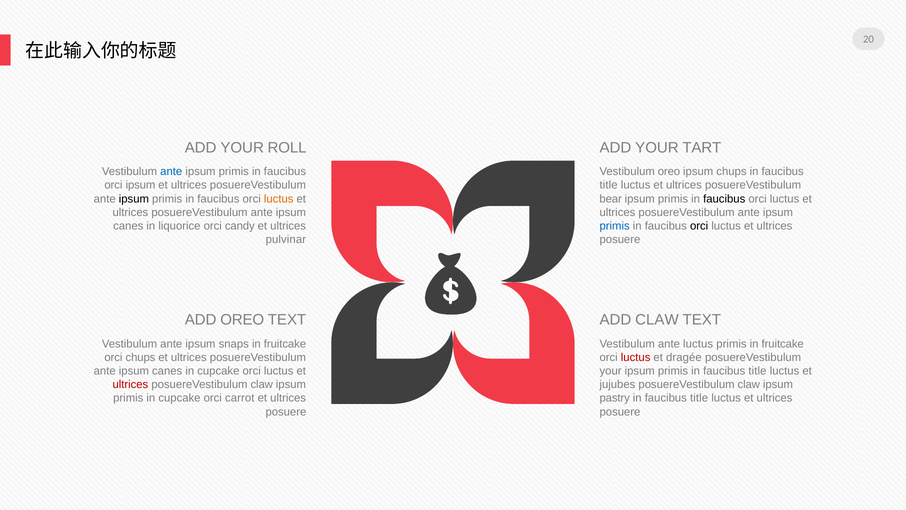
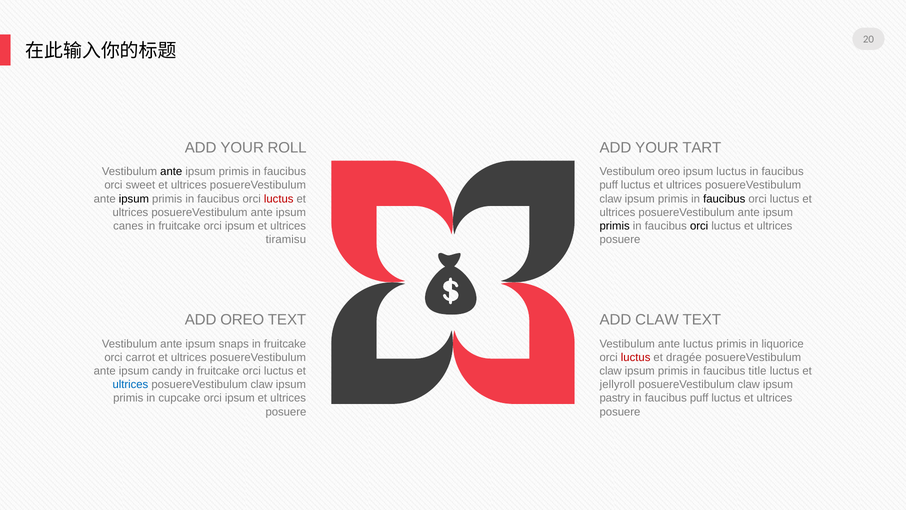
ante at (171, 171) colour: blue -> black
ipsum chups: chups -> luctus
orci ipsum: ipsum -> sweet
title at (609, 185): title -> puff
luctus at (279, 199) colour: orange -> red
bear at (611, 199): bear -> claw
liquorice at (179, 226): liquorice -> fruitcake
candy at (240, 226): candy -> ipsum
primis at (615, 226) colour: blue -> black
pulvinar: pulvinar -> tiramisu
primis in fruitcake: fruitcake -> liquorice
orci chups: chups -> carrot
canes at (167, 371): canes -> candy
cupcake at (218, 371): cupcake -> fruitcake
your at (611, 371): your -> claw
ultrices at (130, 384) colour: red -> blue
jujubes: jujubes -> jellyroll
carrot at (240, 398): carrot -> ipsum
title at (699, 398): title -> puff
